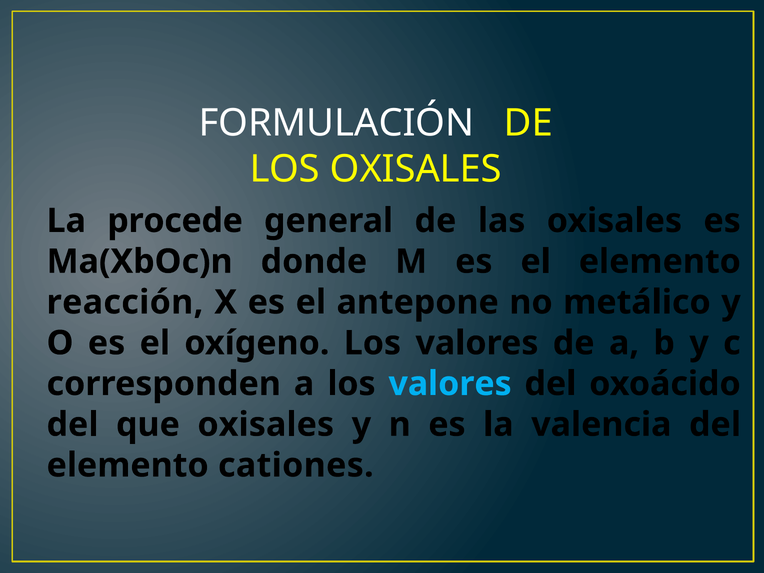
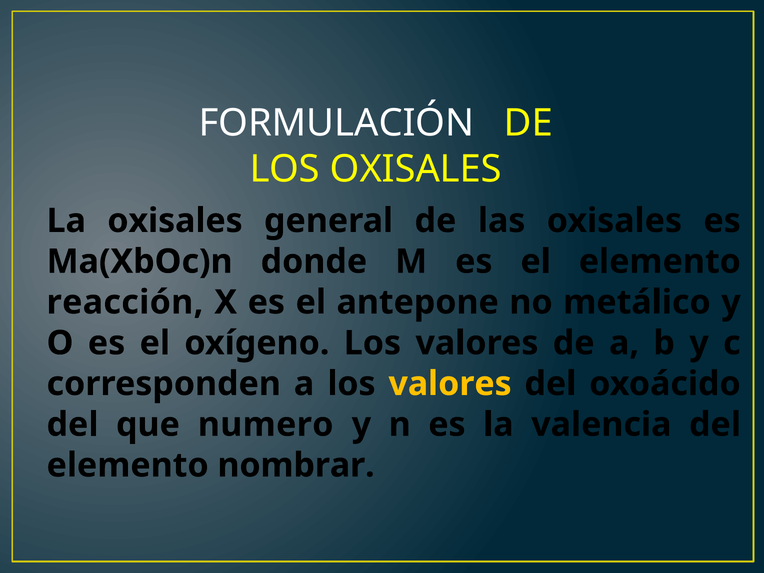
La procede: procede -> oxisales
valores at (450, 384) colour: light blue -> yellow
que oxisales: oxisales -> numero
cationes: cationes -> nombrar
